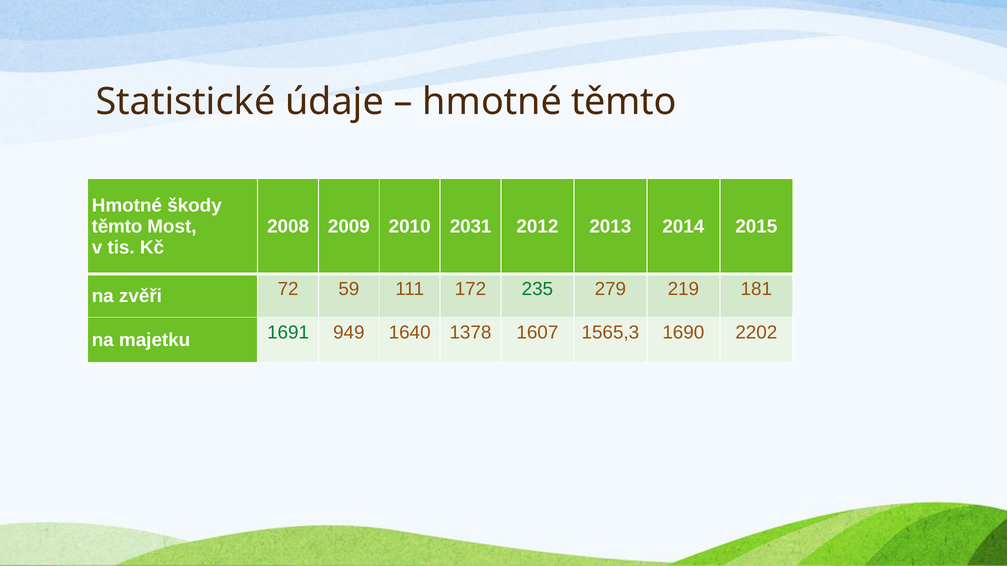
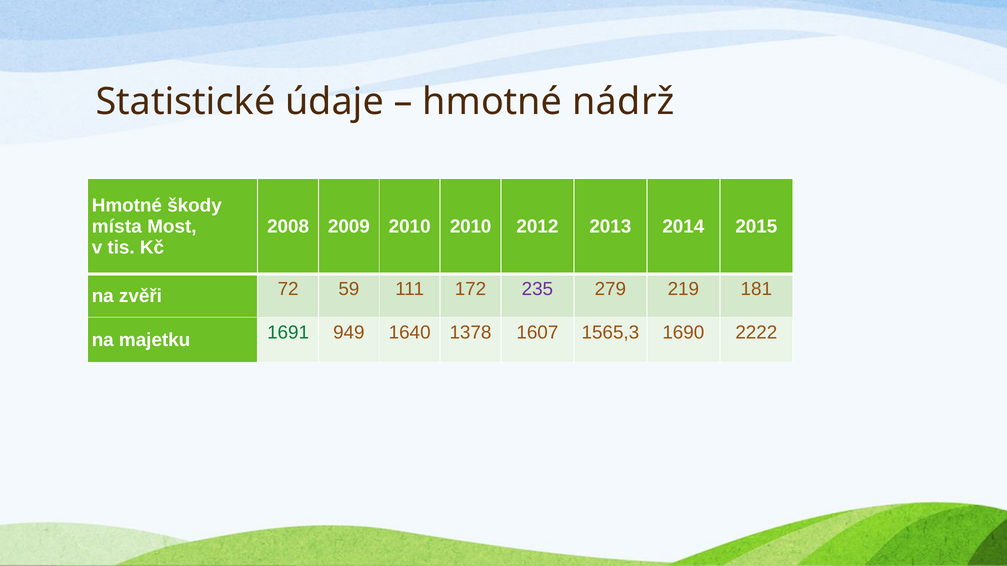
hmotné těmto: těmto -> nádrž
těmto at (117, 227): těmto -> místa
2010 2031: 2031 -> 2010
235 colour: green -> purple
2202: 2202 -> 2222
